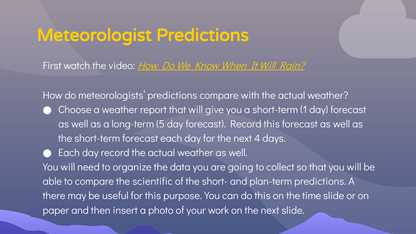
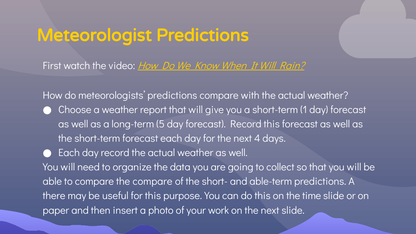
the scientific: scientific -> compare
plan-term: plan-term -> able-term
